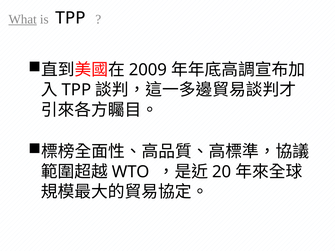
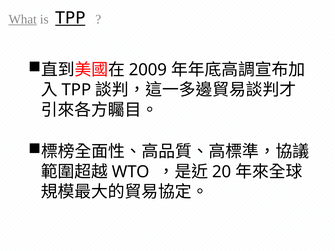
TPP at (70, 18) underline: none -> present
